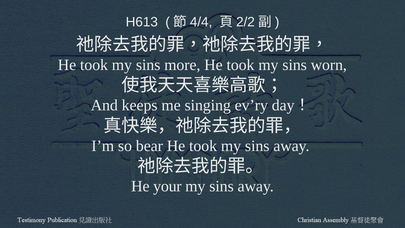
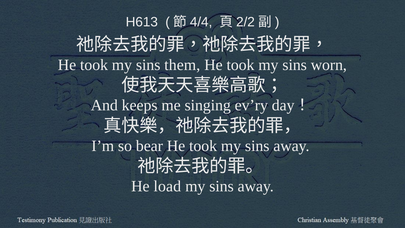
more: more -> them
your: your -> load
